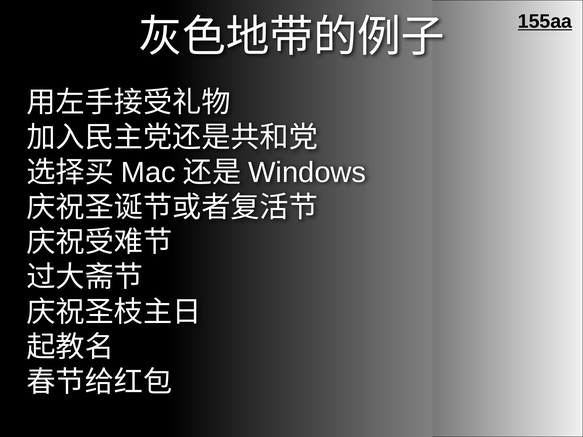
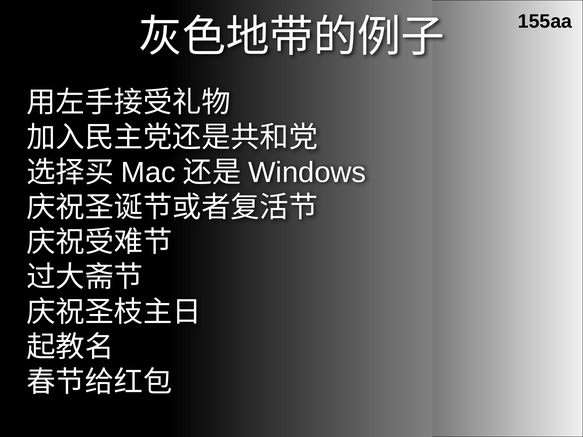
155aa underline: present -> none
